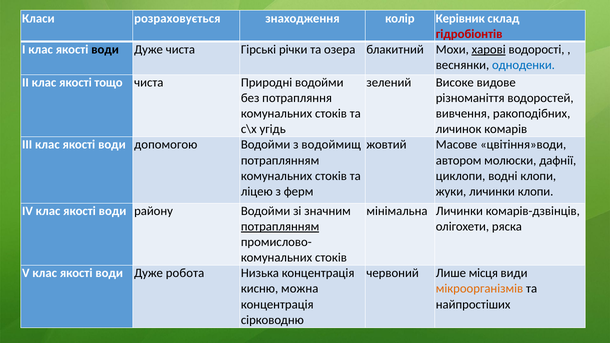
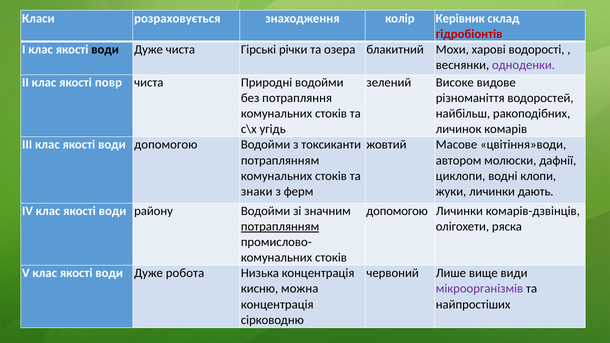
харові underline: present -> none
одноденки colour: blue -> purple
тощо: тощо -> повр
вивчення: вивчення -> найбільш
водоймищ: водоймищ -> токсиканти
ліцею: ліцею -> знаки
личинки клопи: клопи -> дають
мінімальна at (397, 211): мінімальна -> допомогою
місця: місця -> вище
мікроорганізмів colour: orange -> purple
